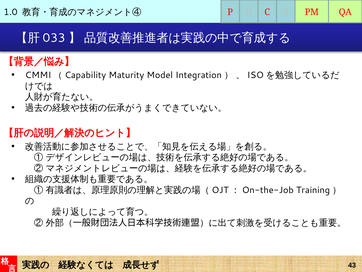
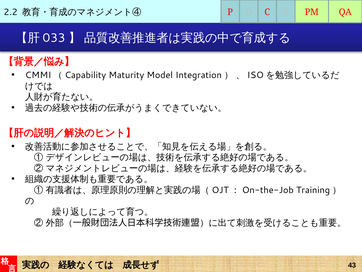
1.0: 1.0 -> 2.2
